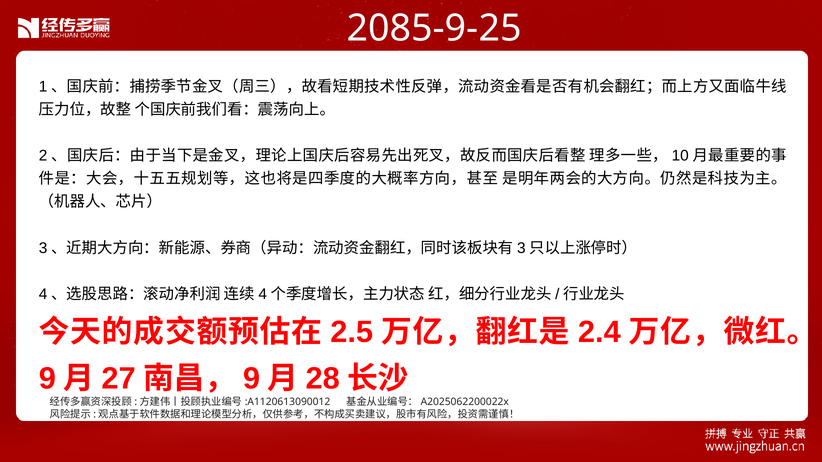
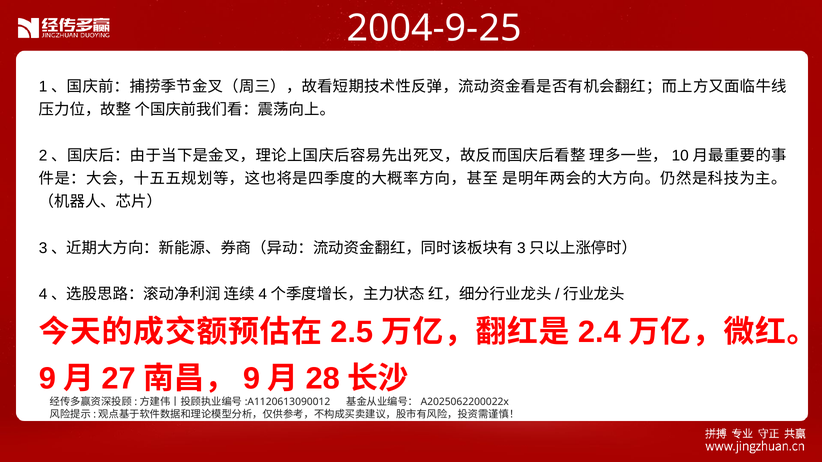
2085-9-25: 2085-9-25 -> 2004-9-25
